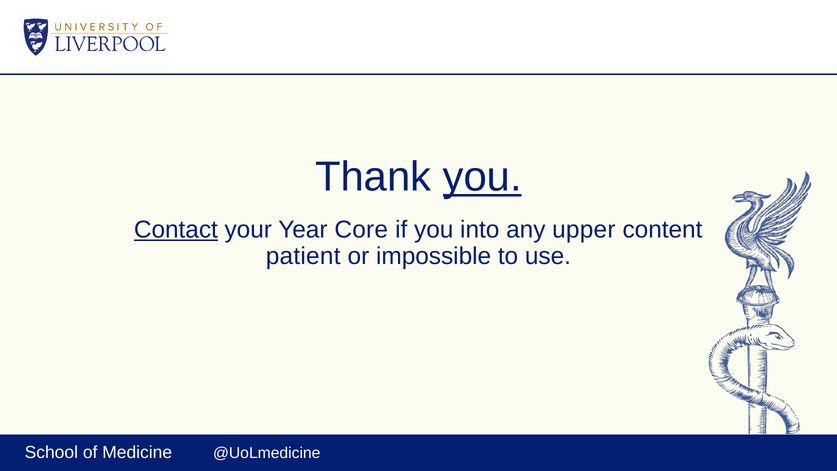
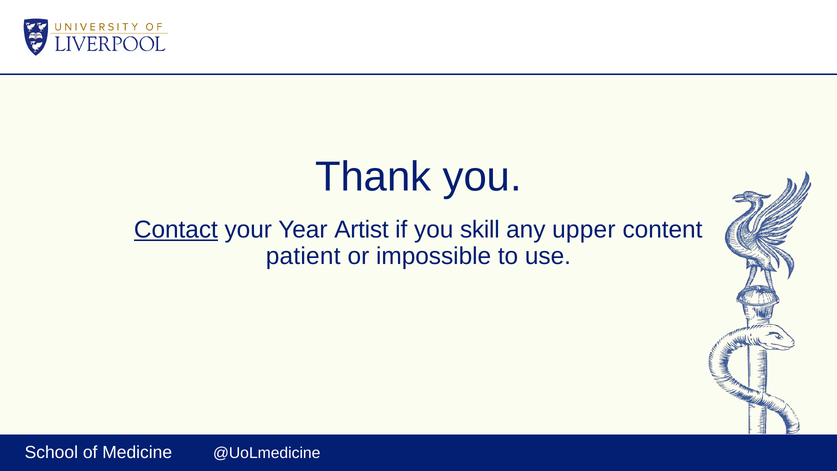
you at (482, 177) underline: present -> none
Core: Core -> Artist
into: into -> skill
